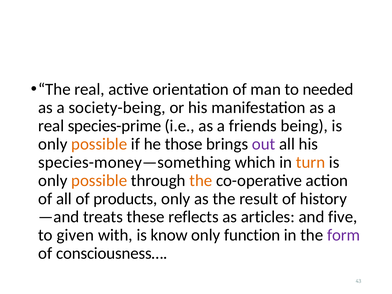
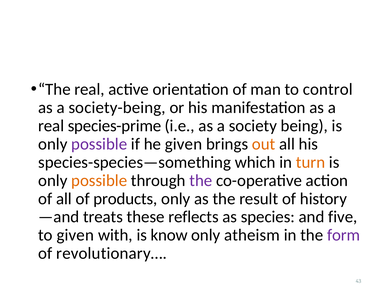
needed: needed -> control
friends: friends -> society
possible at (99, 144) colour: orange -> purple
he those: those -> given
out colour: purple -> orange
species-money—something: species-money—something -> species-species—something
the at (201, 180) colour: orange -> purple
articles: articles -> species
function: function -> atheism
consciousness…: consciousness… -> revolutionary…
